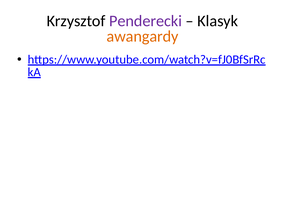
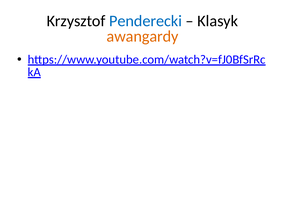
Penderecki colour: purple -> blue
